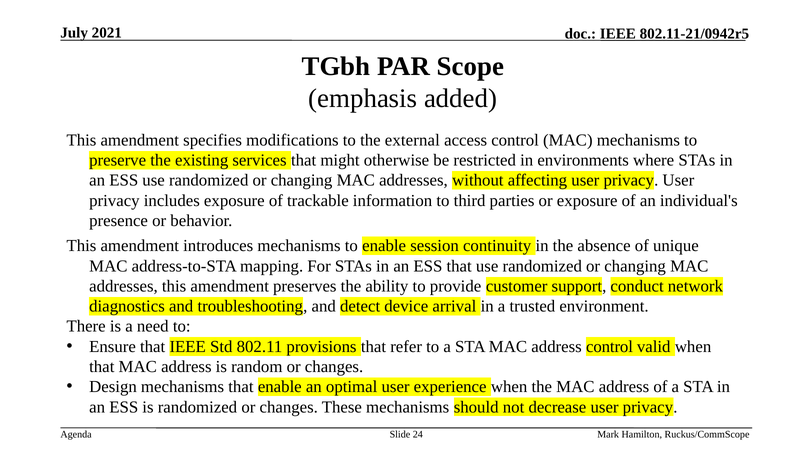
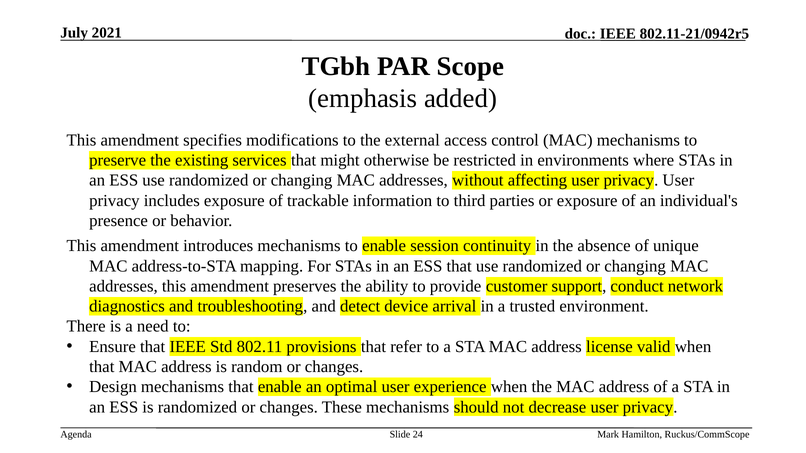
address control: control -> license
